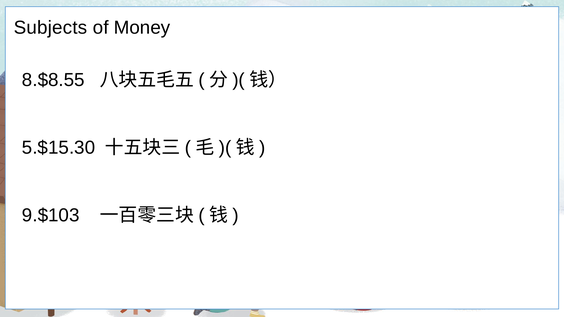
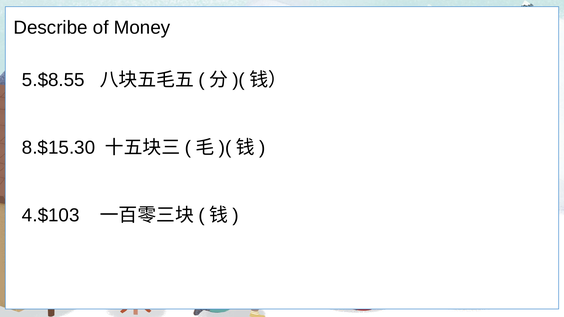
Subjects: Subjects -> Describe
8.$8.55: 8.$8.55 -> 5.$8.55
5.$15.30: 5.$15.30 -> 8.$15.30
9.$103: 9.$103 -> 4.$103
